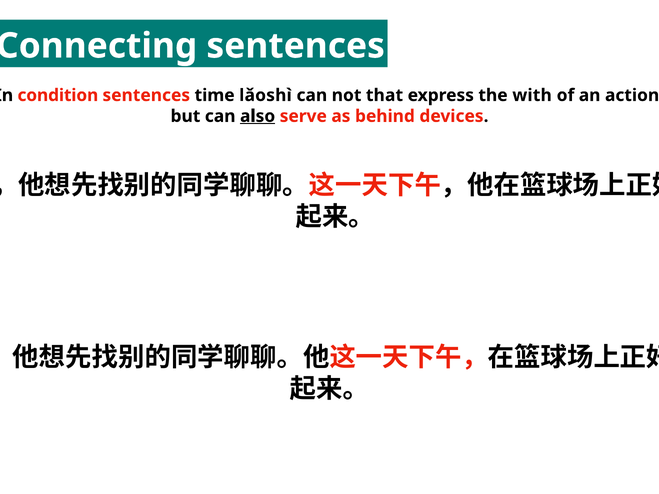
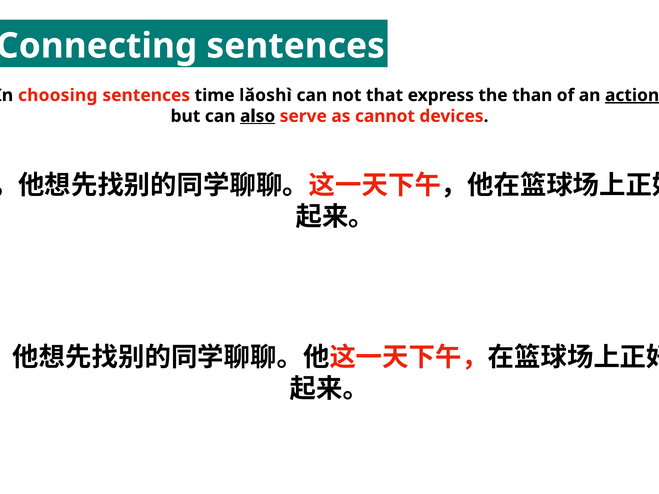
condition: condition -> choosing
with: with -> than
action underline: none -> present
behind: behind -> cannot
